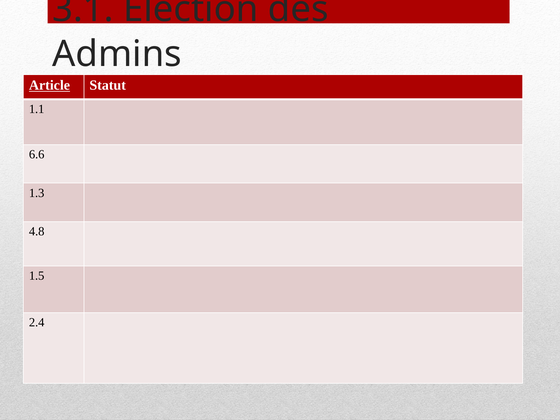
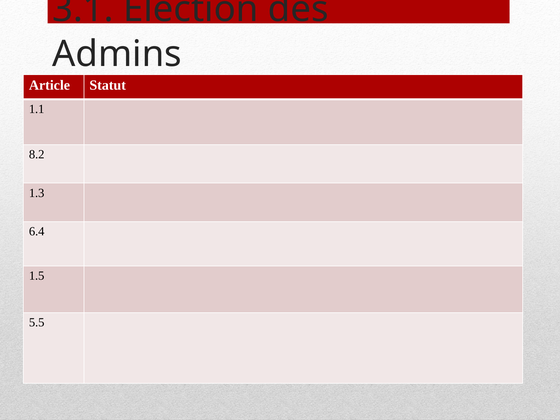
Article underline: present -> none
6.6: 6.6 -> 8.2
4.8: 4.8 -> 6.4
2.4: 2.4 -> 5.5
